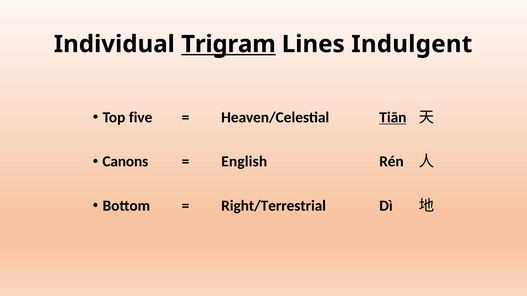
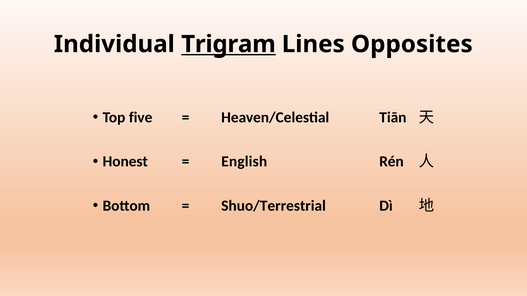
Indulgent: Indulgent -> Opposites
Tiān underline: present -> none
Canons: Canons -> Honest
Right/Terrestrial: Right/Terrestrial -> Shuo/Terrestrial
